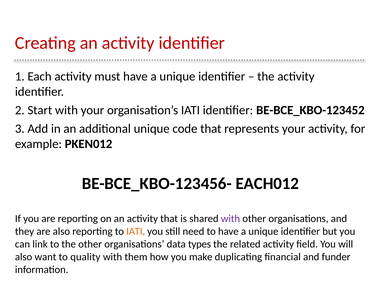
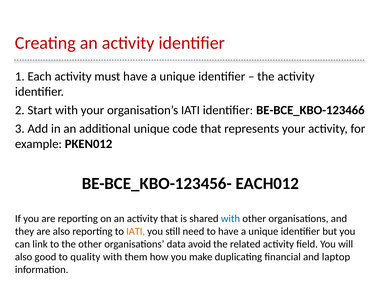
BE-BCE_KBO-123452: BE-BCE_KBO-123452 -> BE-BCE_KBO-123466
with at (230, 219) colour: purple -> blue
types: types -> avoid
want: want -> good
funder: funder -> laptop
